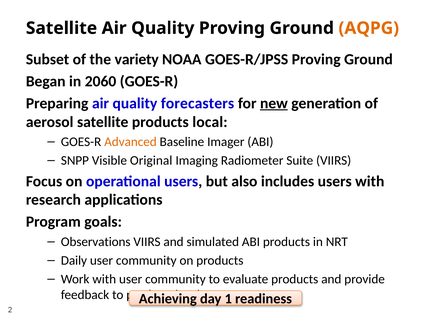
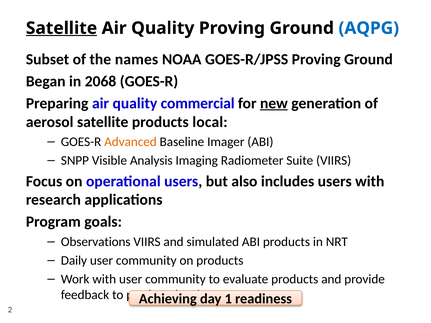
Satellite at (62, 28) underline: none -> present
AQPG colour: orange -> blue
variety: variety -> names
2060: 2060 -> 2068
forecasters: forecasters -> commercial
Original: Original -> Analysis
